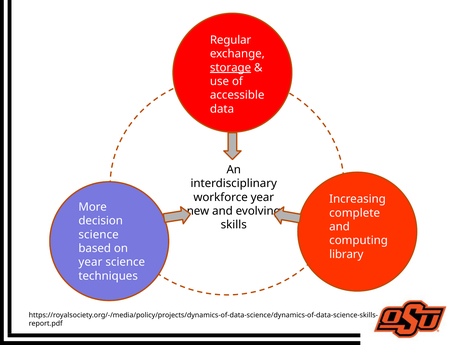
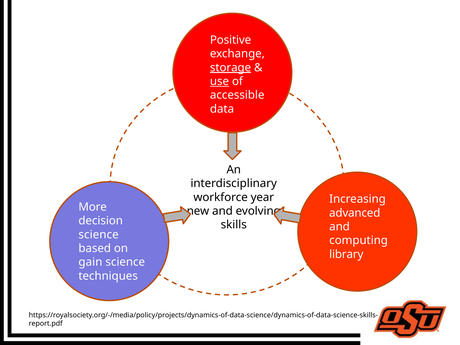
Regular: Regular -> Positive
use underline: none -> present
complete: complete -> advanced
year at (90, 262): year -> gain
